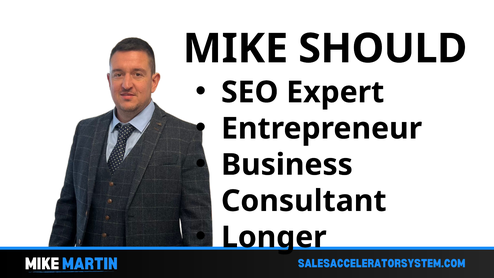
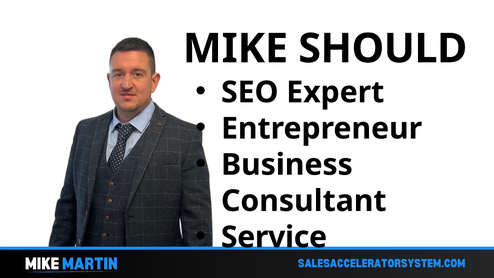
Longer: Longer -> Service
